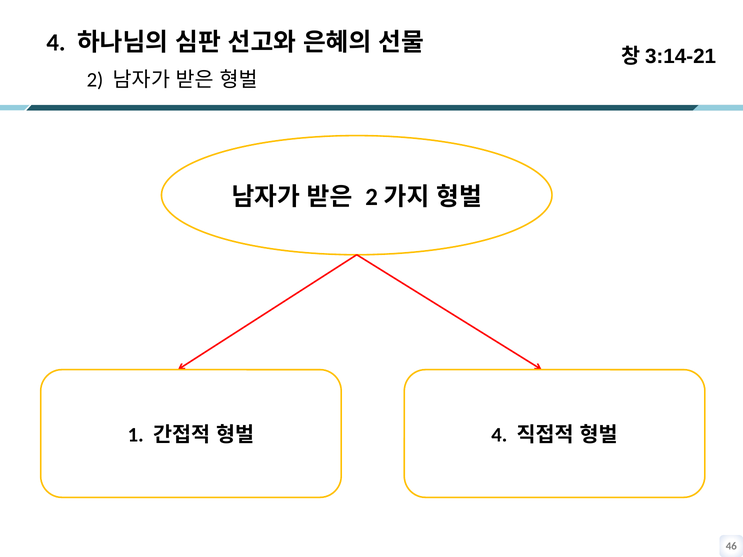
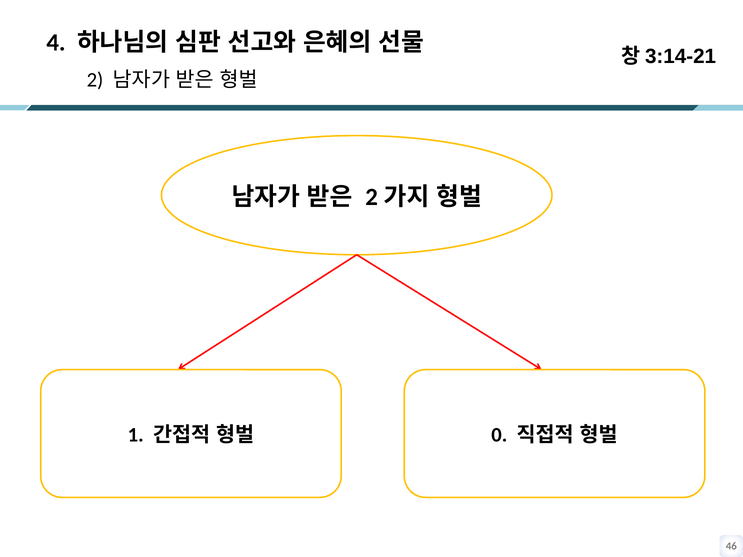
4 at (499, 435): 4 -> 0
